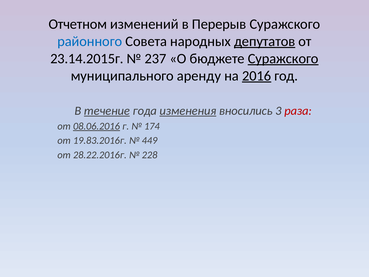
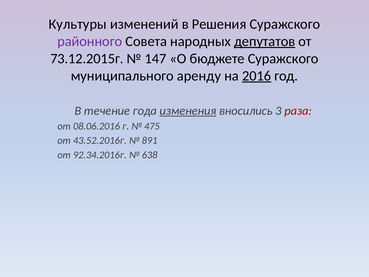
Отчетном: Отчетном -> Культуры
Перерыв: Перерыв -> Решения
районного colour: blue -> purple
23.14.2015г: 23.14.2015г -> 73.12.2015г
237: 237 -> 147
Суражского at (283, 59) underline: present -> none
течение underline: present -> none
08.06.2016 underline: present -> none
174: 174 -> 475
19.83.2016г: 19.83.2016г -> 43.52.2016г
449: 449 -> 891
28.22.2016г: 28.22.2016г -> 92.34.2016г
228: 228 -> 638
